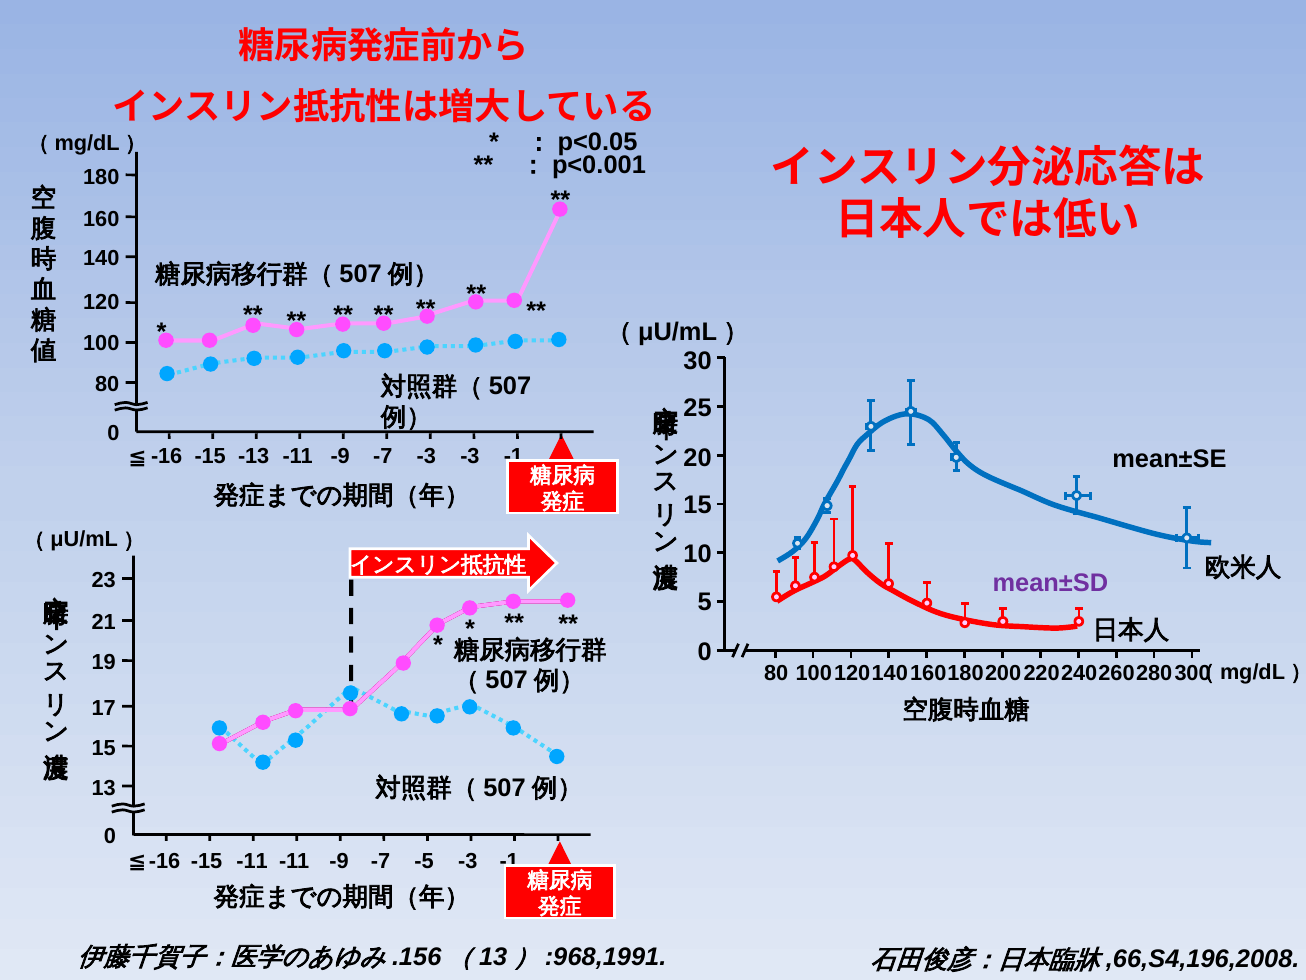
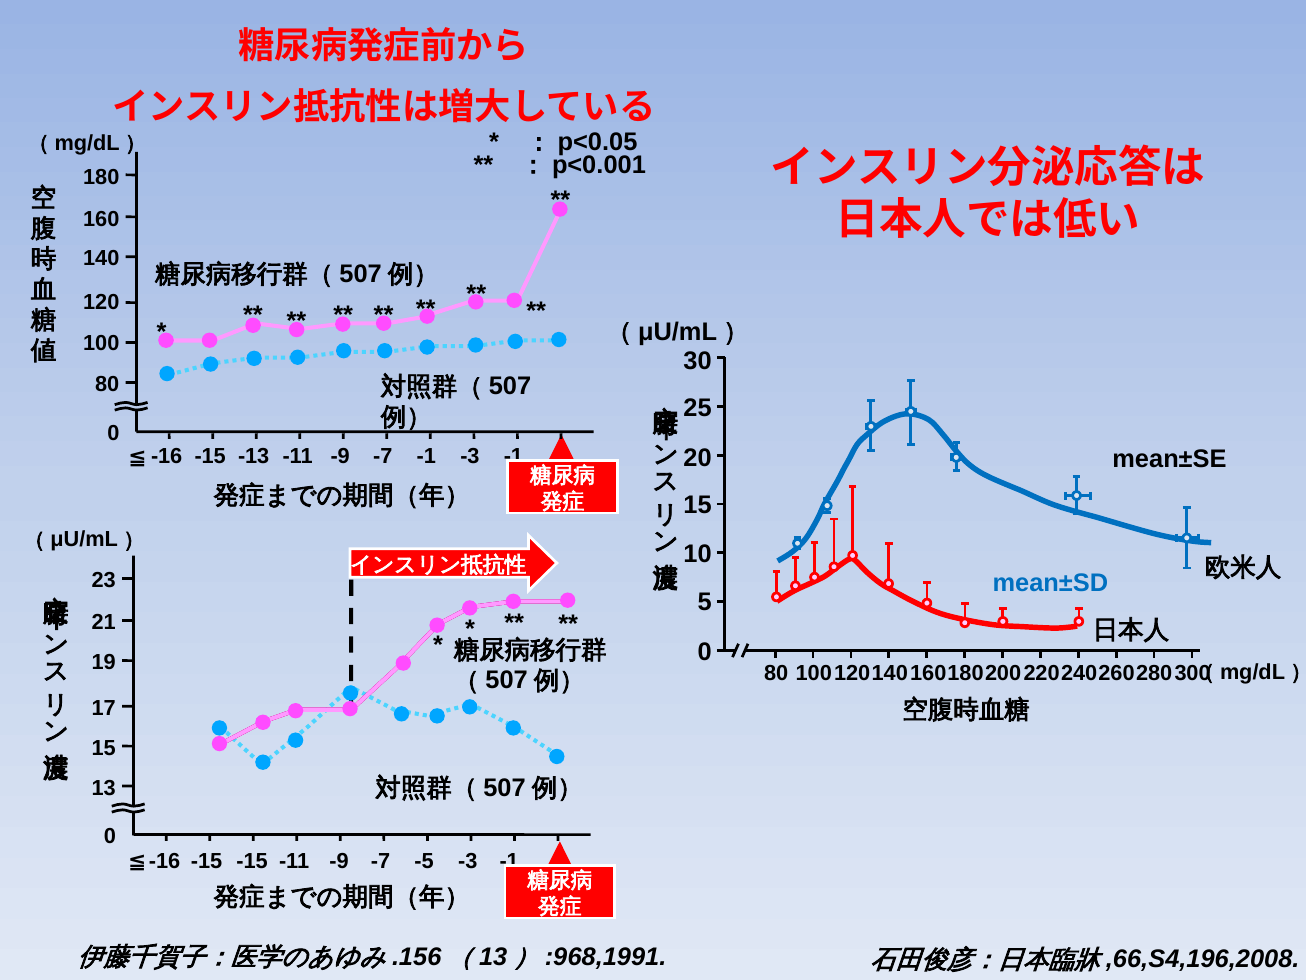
-7 -3: -3 -> -1
mean±SD colour: purple -> blue
-15 -11: -11 -> -15
